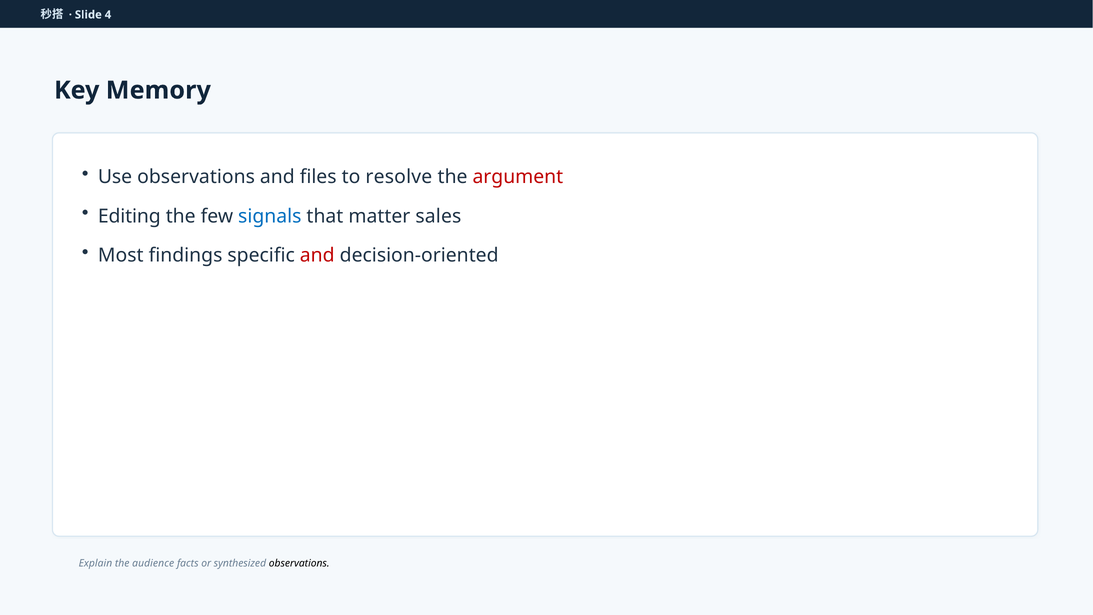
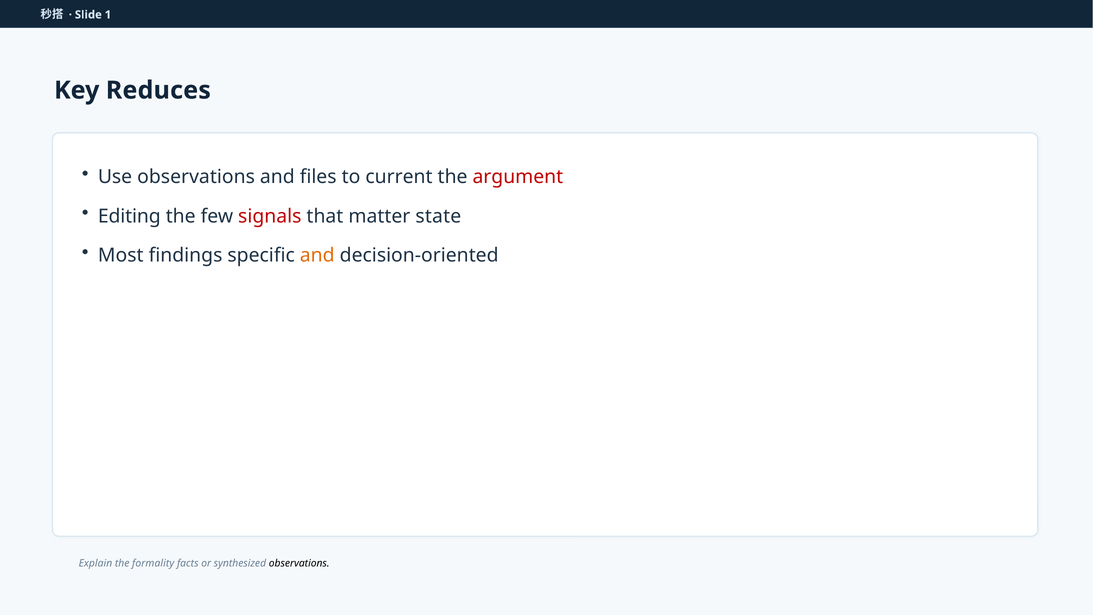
4: 4 -> 1
Memory: Memory -> Reduces
resolve: resolve -> current
signals colour: blue -> red
sales: sales -> state
and at (317, 255) colour: red -> orange
audience: audience -> formality
